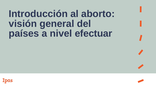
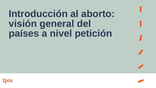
efectuar: efectuar -> petición
